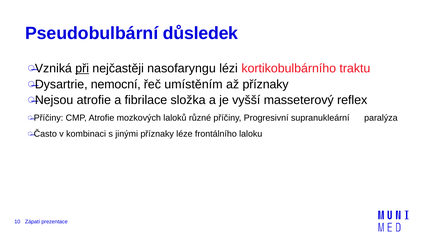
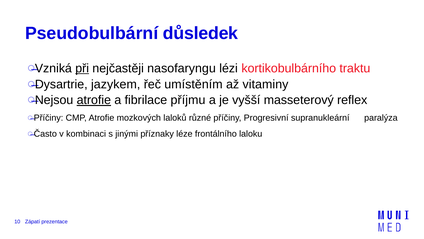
nemocní: nemocní -> jazykem
až příznaky: příznaky -> vitaminy
atrofie at (94, 100) underline: none -> present
složka: složka -> příjmu
